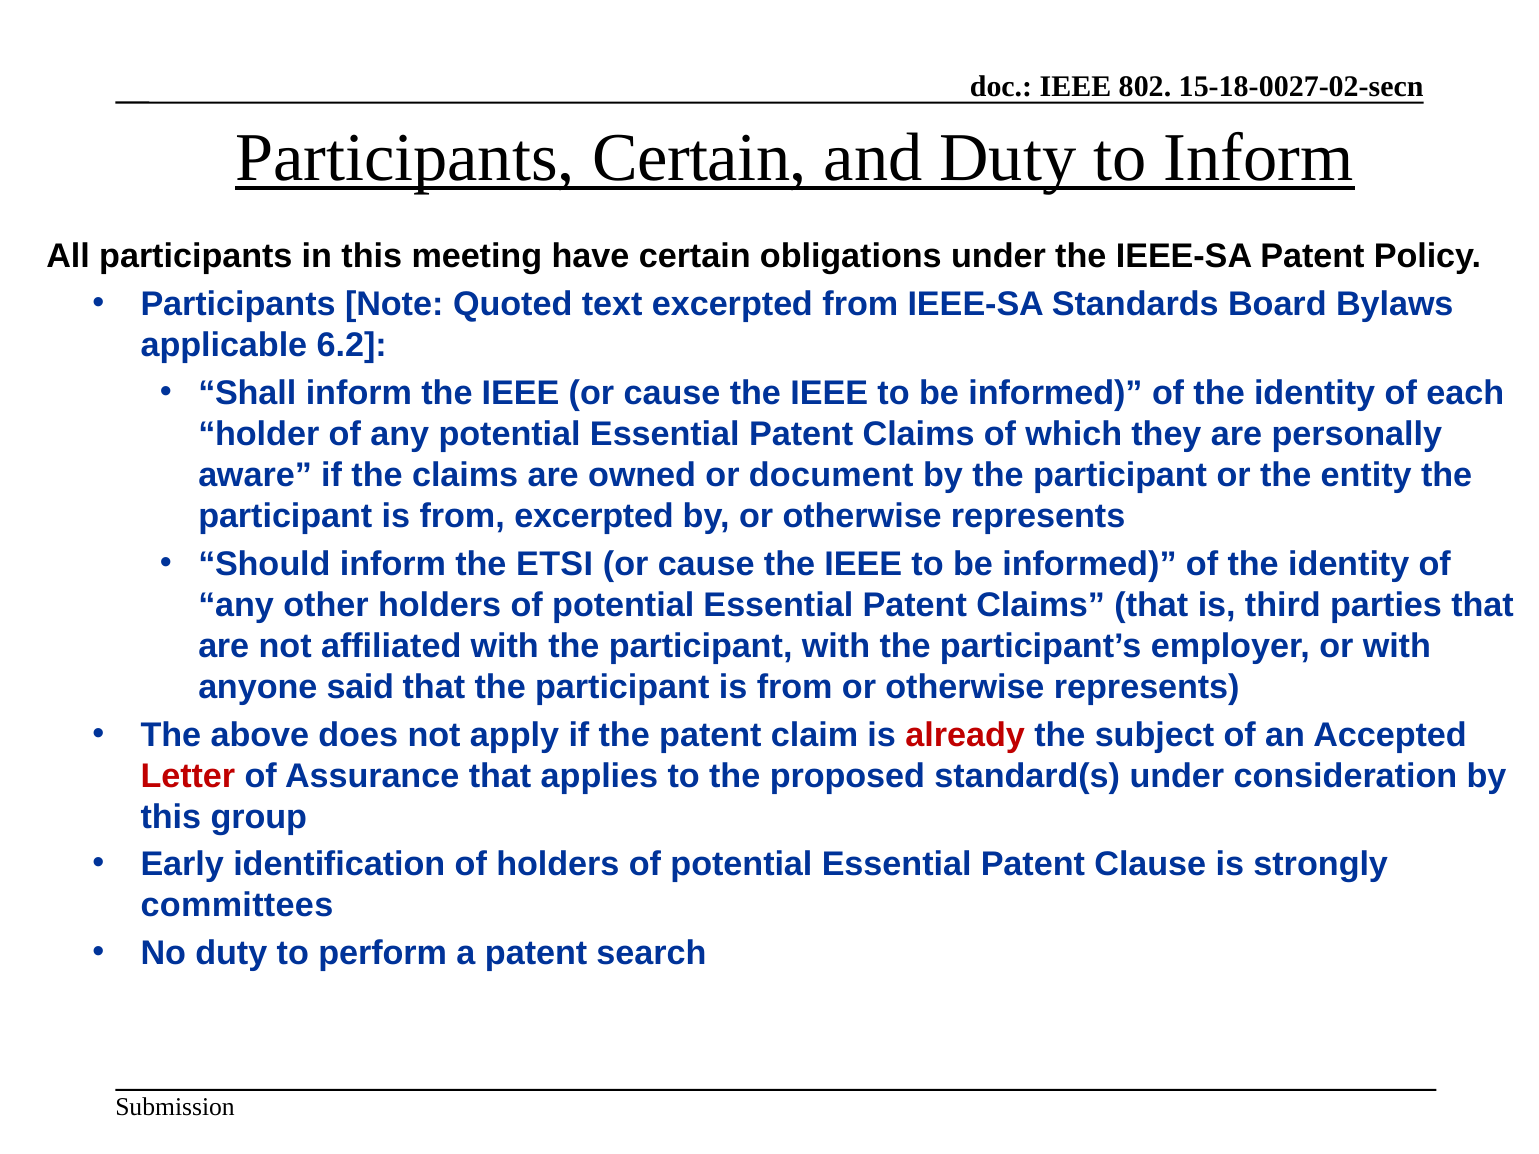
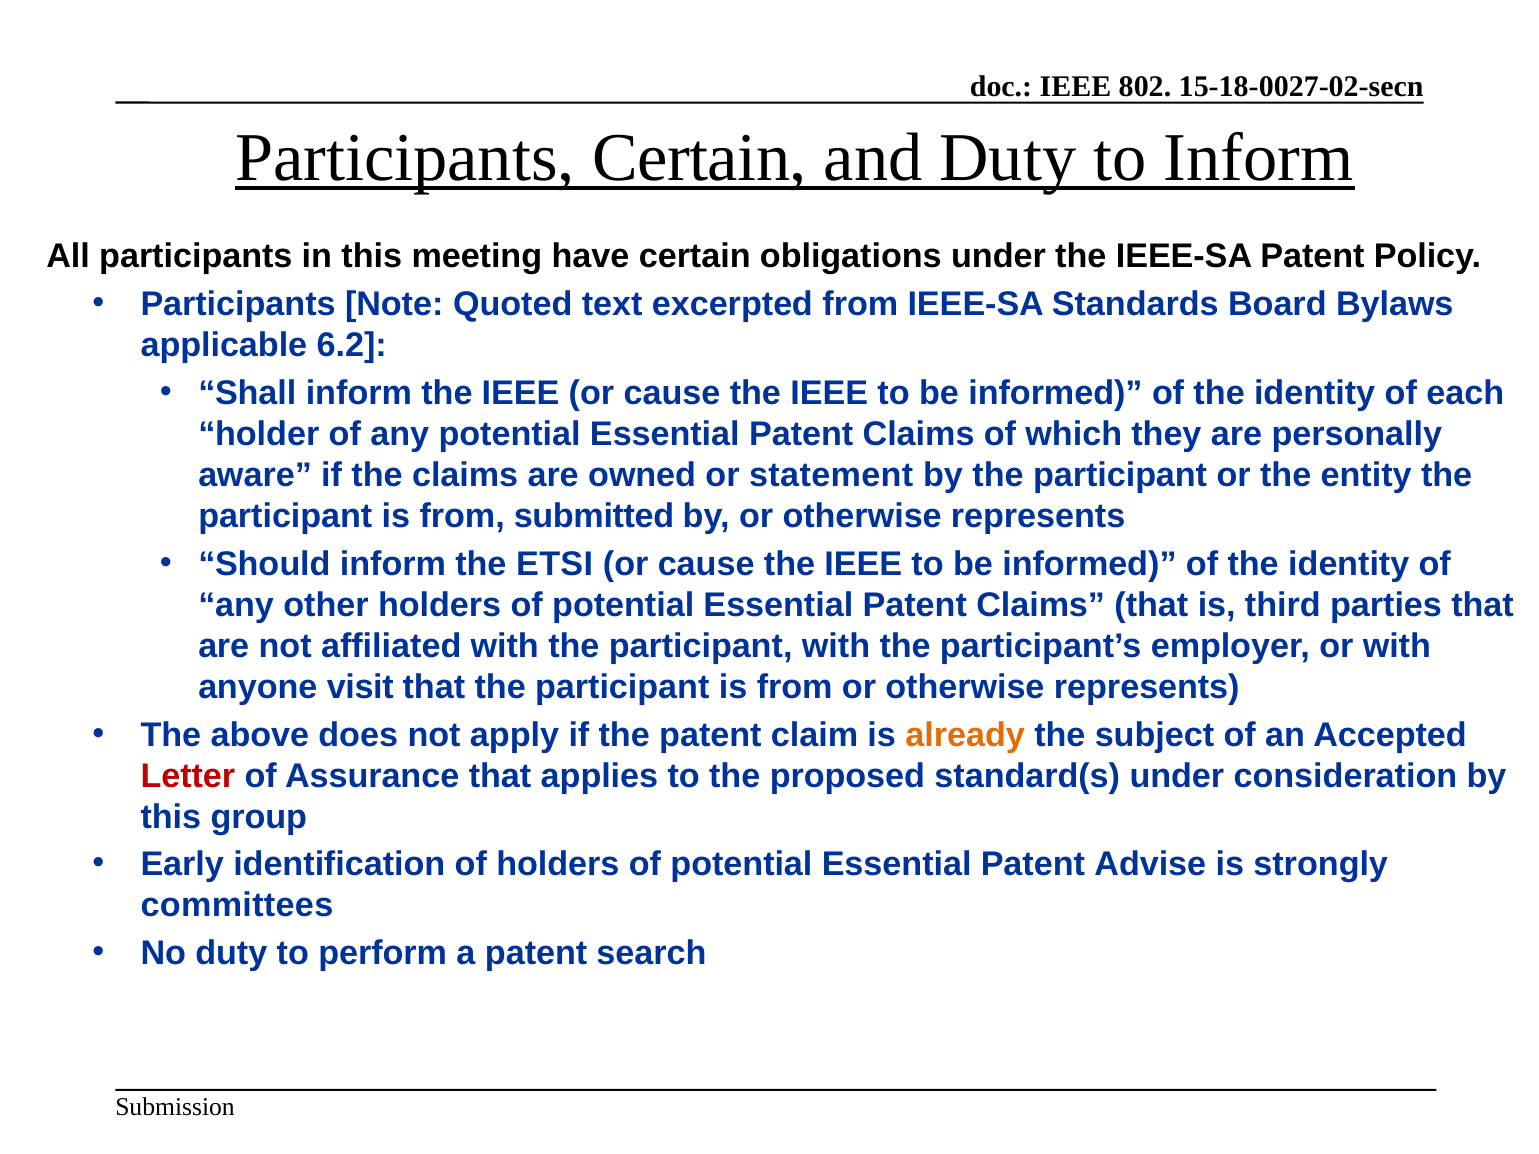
document: document -> statement
from excerpted: excerpted -> submitted
said: said -> visit
already colour: red -> orange
Clause: Clause -> Advise
